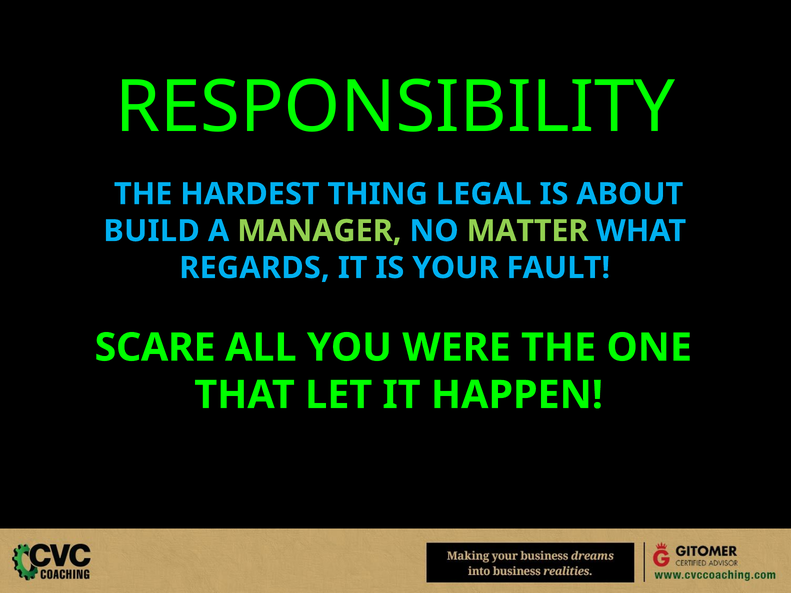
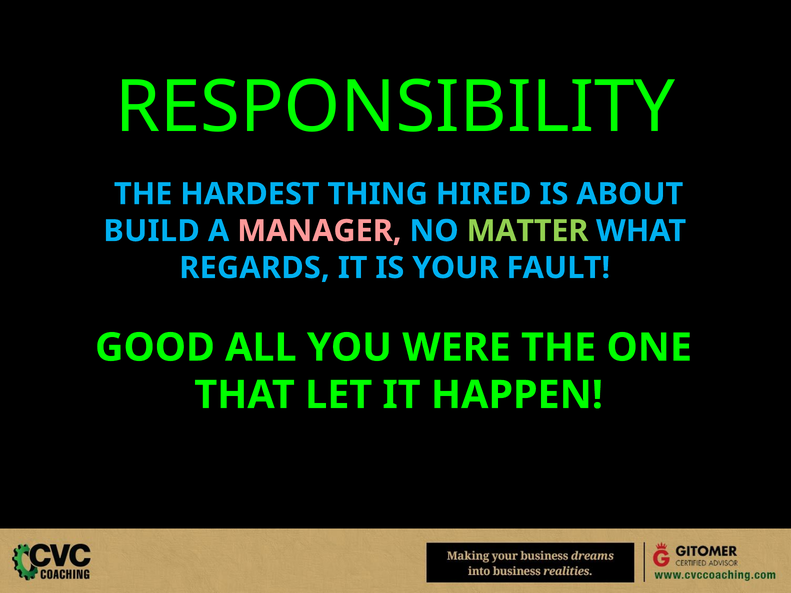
LEGAL: LEGAL -> HIRED
MANAGER colour: light green -> pink
SCARE: SCARE -> GOOD
